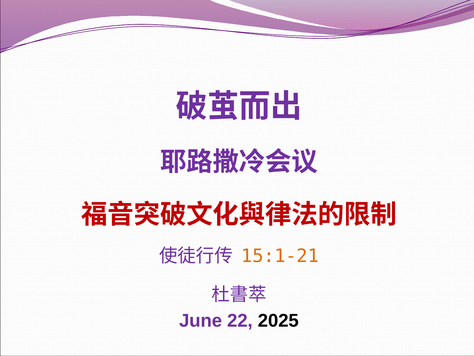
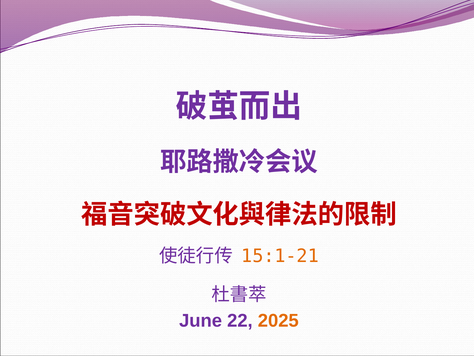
2025 colour: black -> orange
